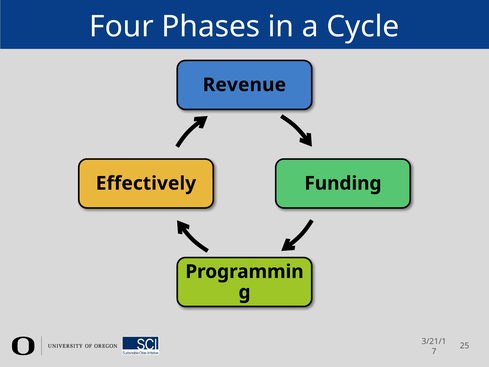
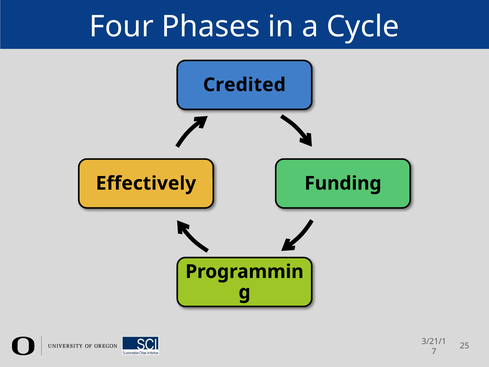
Revenue: Revenue -> Credited
